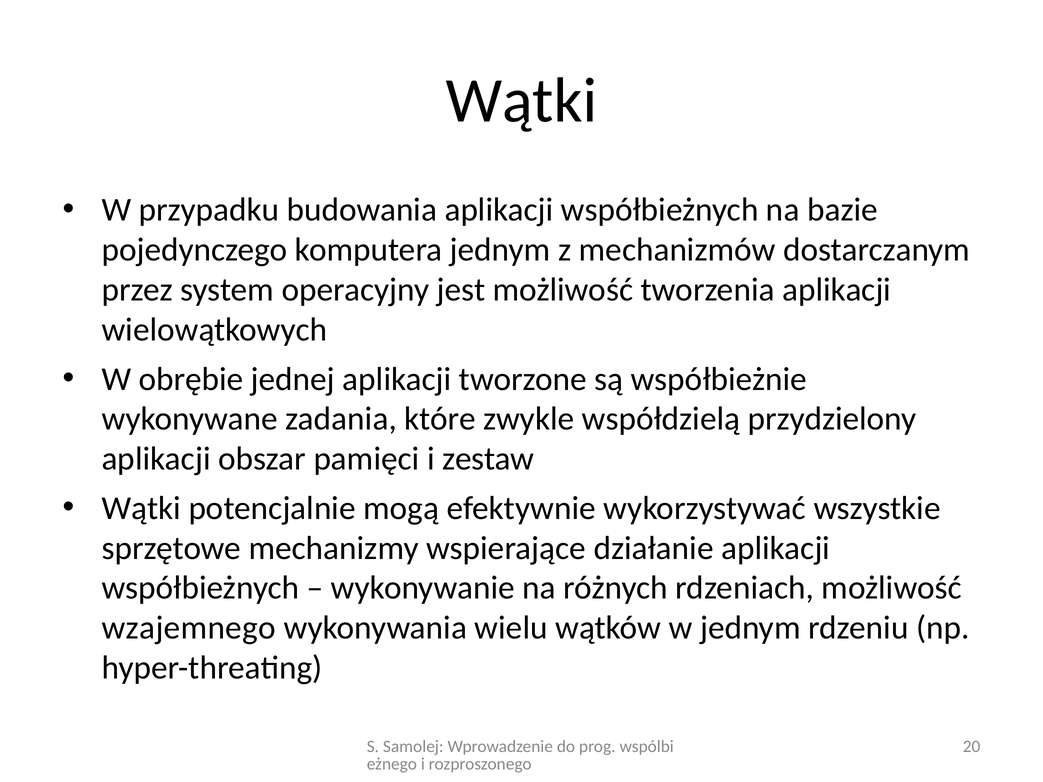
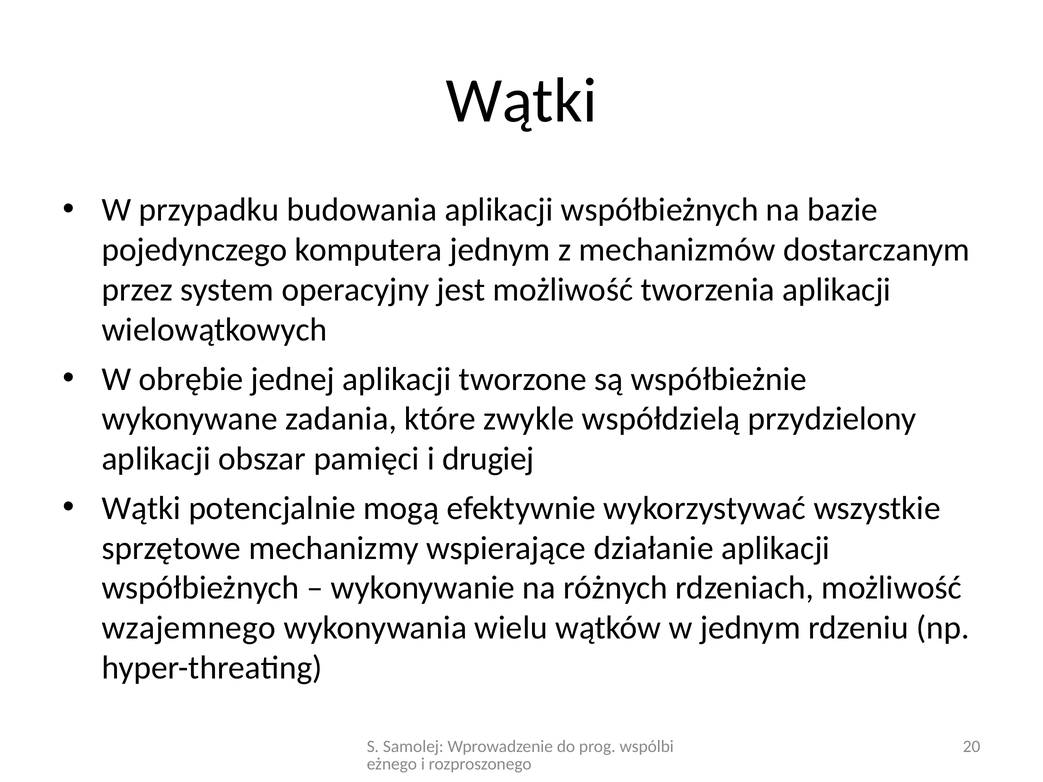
zestaw: zestaw -> drugiej
